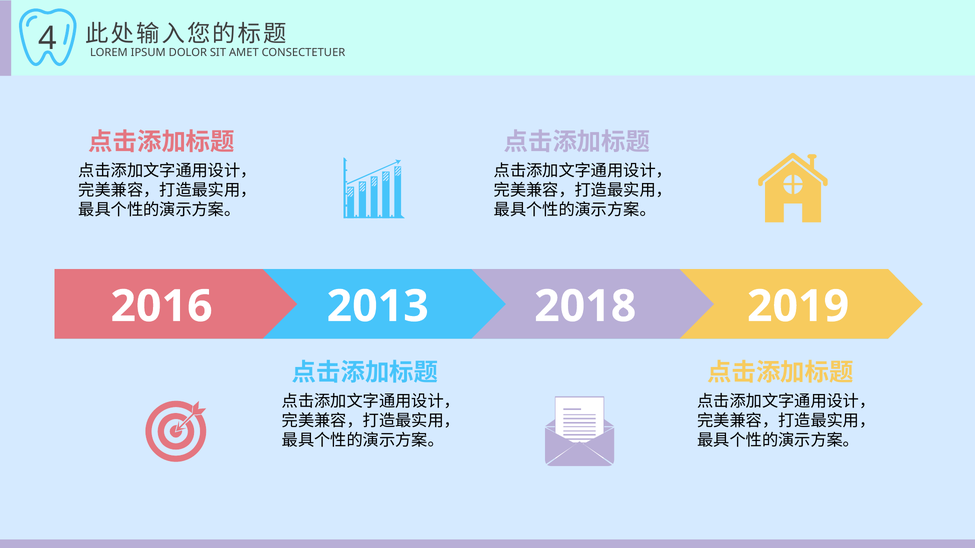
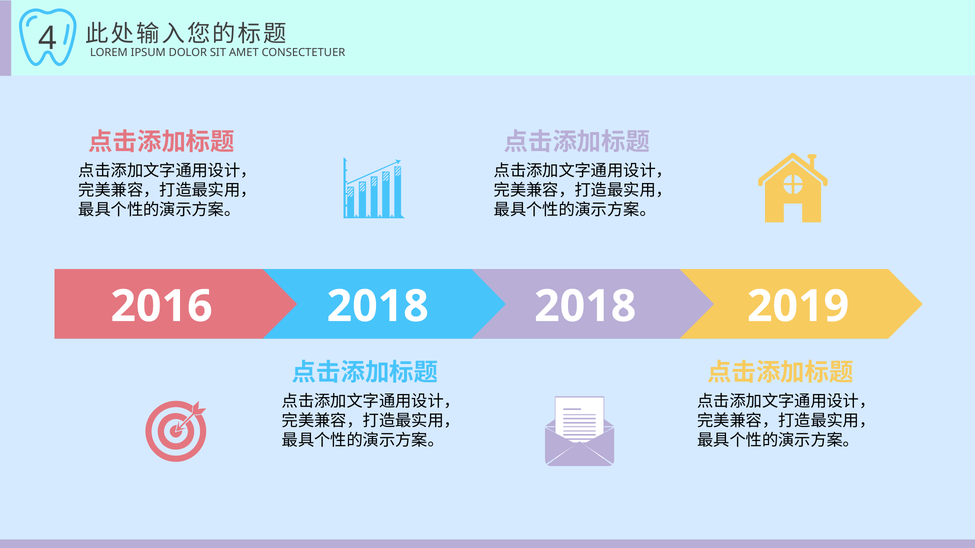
2016 2013: 2013 -> 2018
